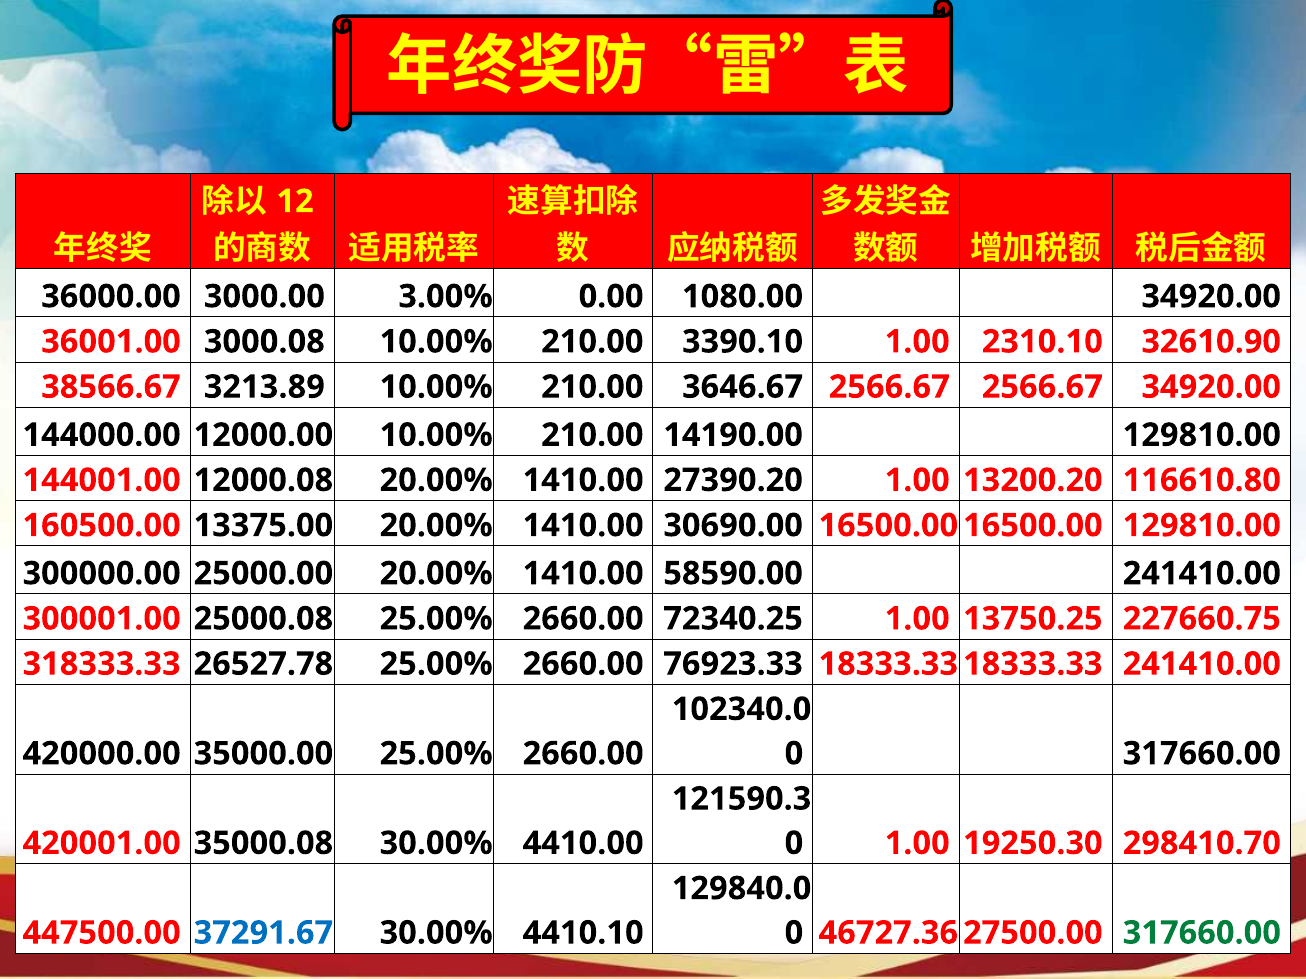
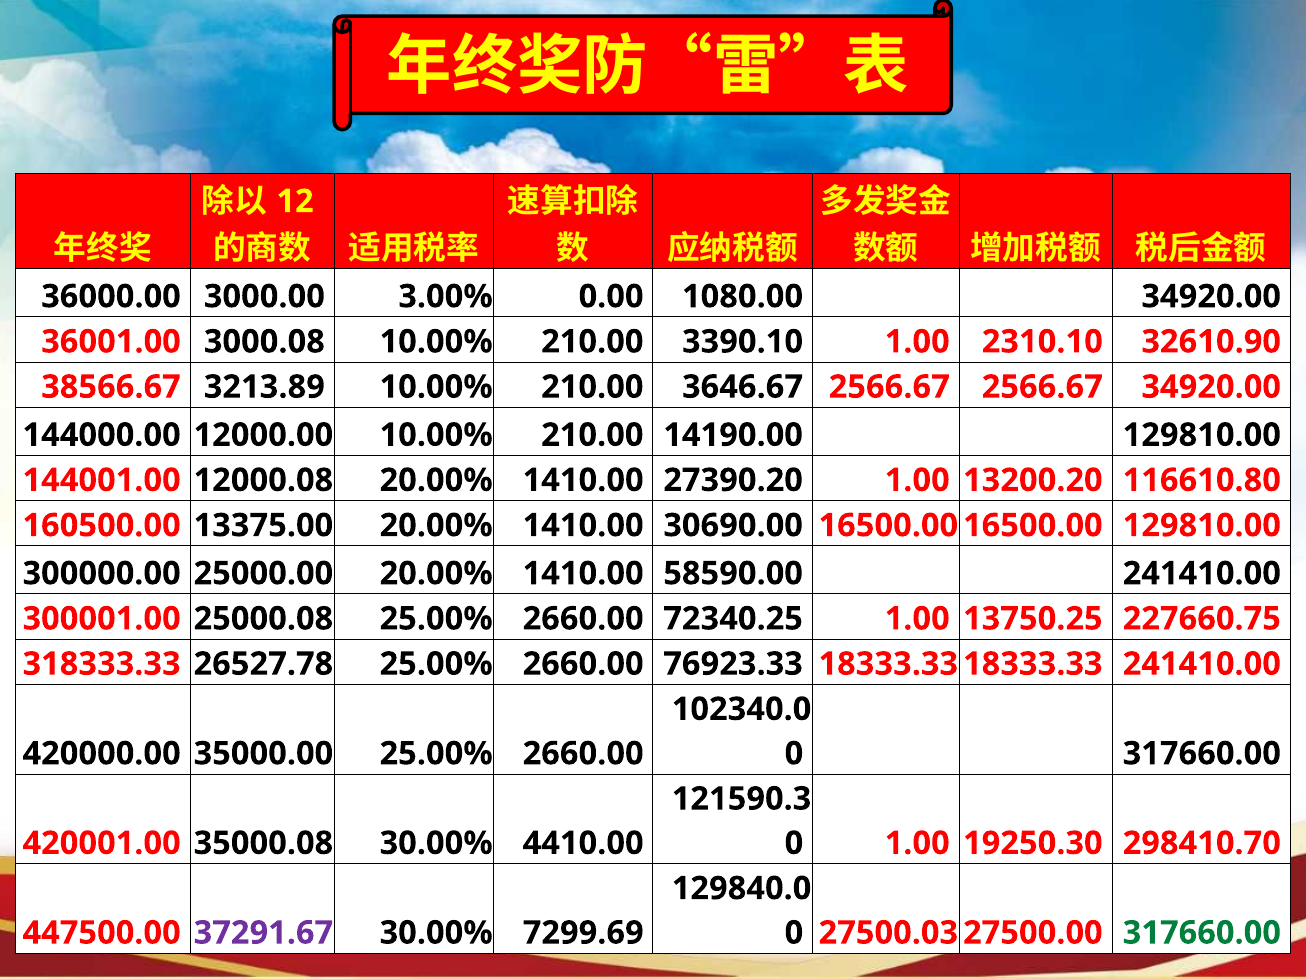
37291.67 colour: blue -> purple
4410.10: 4410.10 -> 7299.69
46727.36: 46727.36 -> 27500.03
